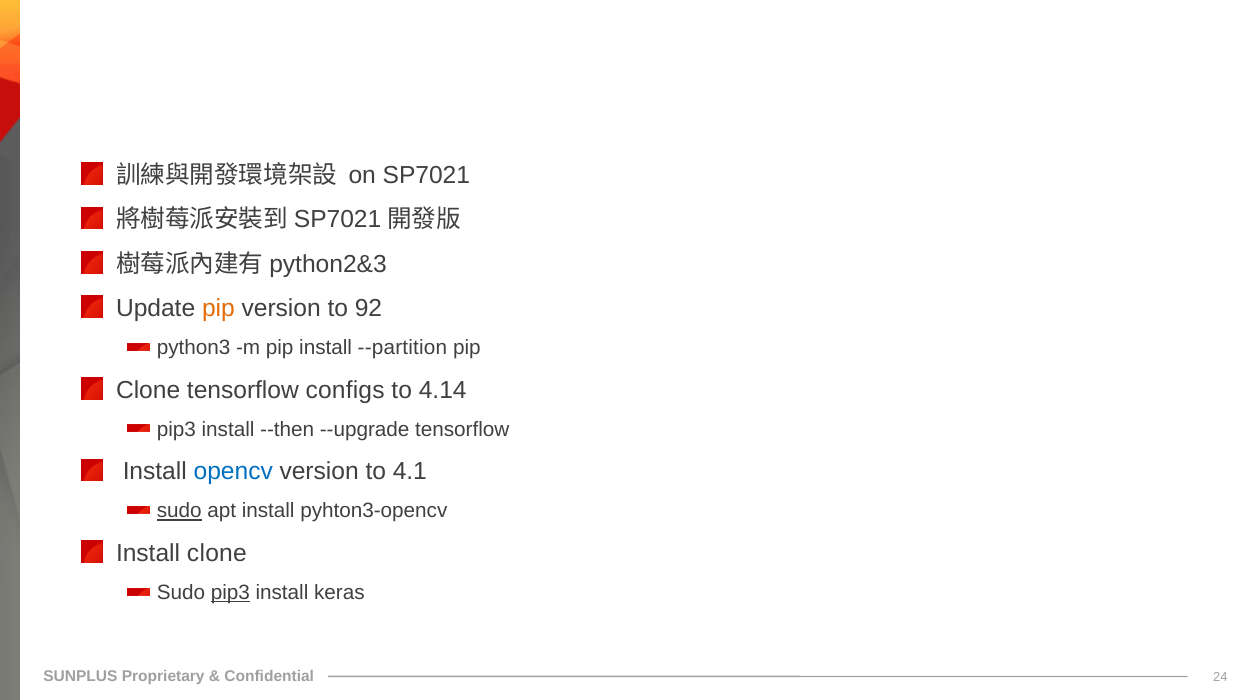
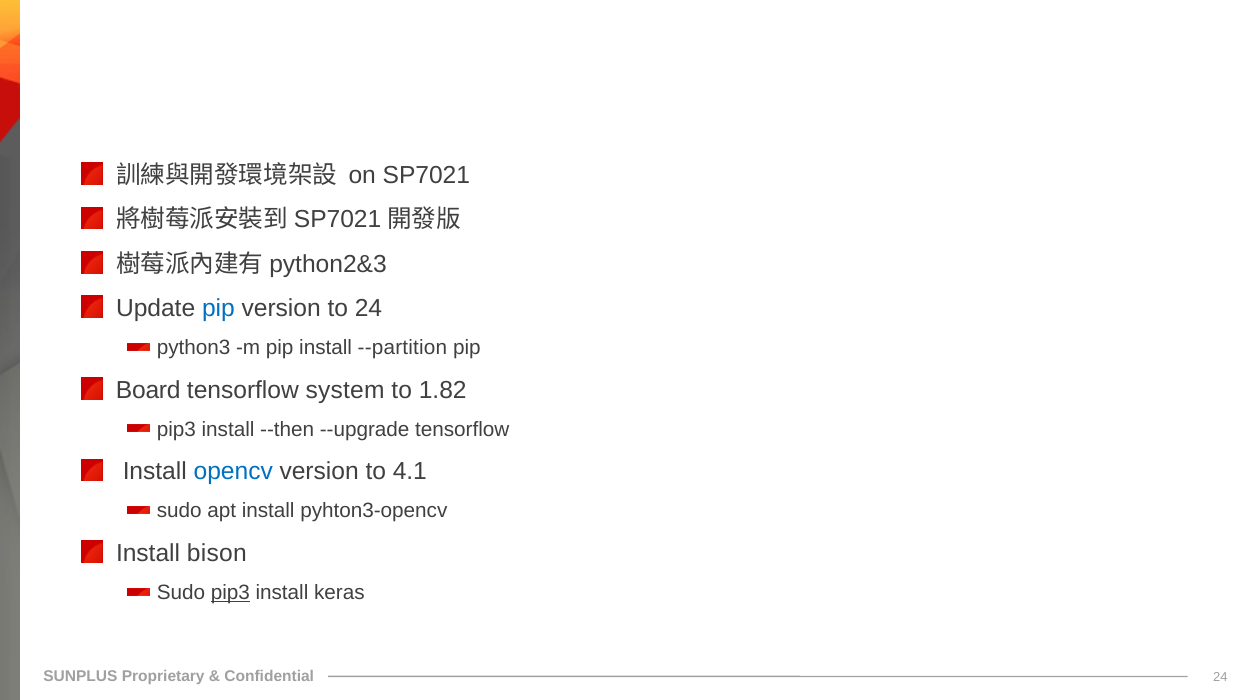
pip at (218, 308) colour: orange -> blue
to 92: 92 -> 24
Clone at (148, 390): Clone -> Board
configs: configs -> system
4.14: 4.14 -> 1.82
sudo at (179, 511) underline: present -> none
Install clone: clone -> bison
